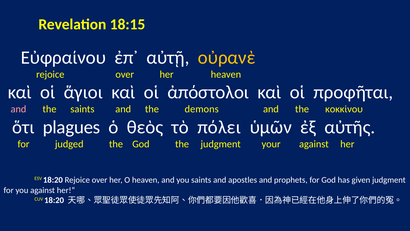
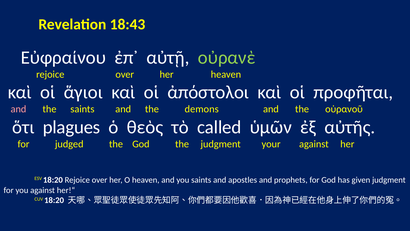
18:15: 18:15 -> 18:43
οὐρανὲ colour: yellow -> light green
κοκκίνου: κοκκίνου -> οὐρανοῦ
πόλει: πόλει -> called
